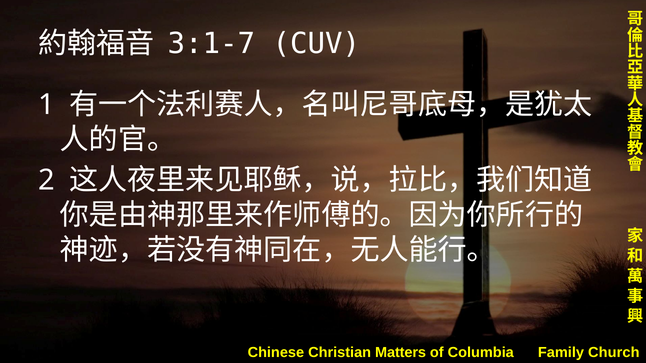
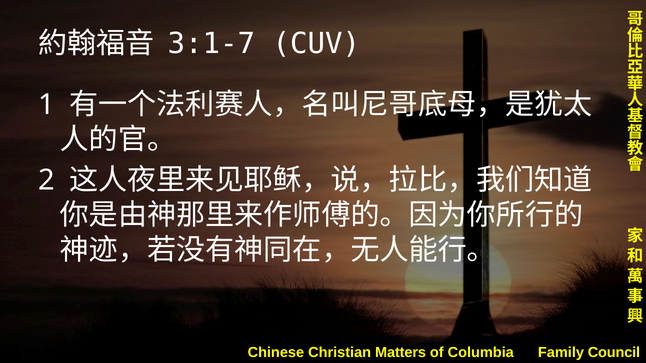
Church: Church -> Council
